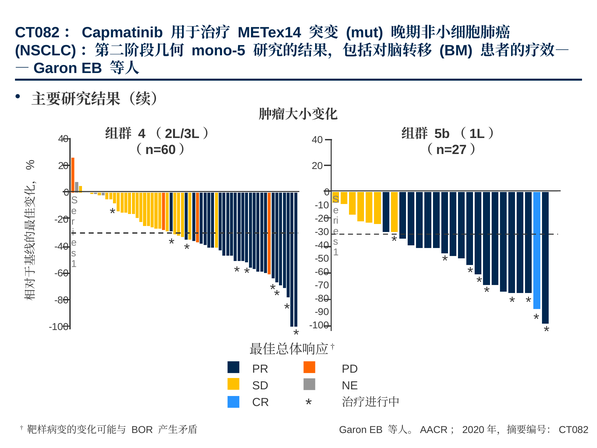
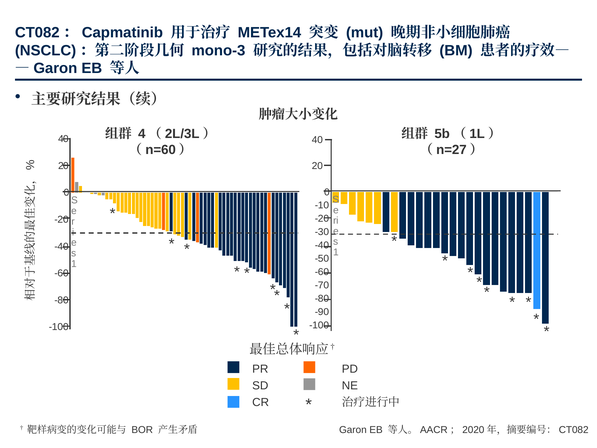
mono-5: mono-5 -> mono-3
